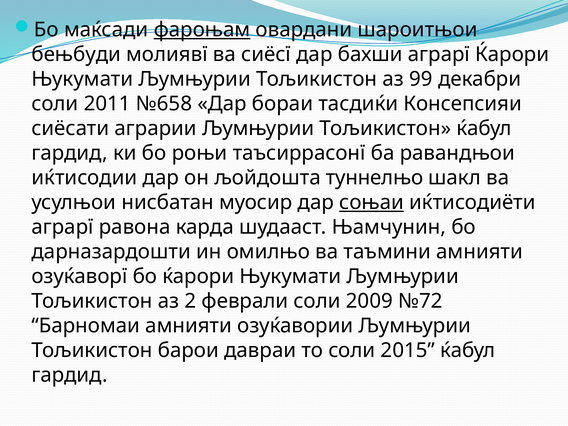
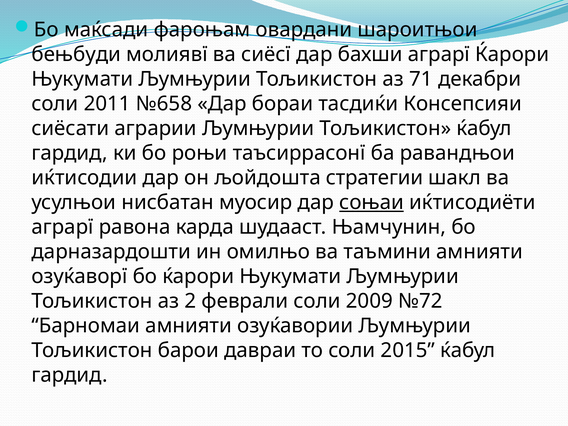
фароњам underline: present -> none
99: 99 -> 71
туннелњо: туннелњо -> стратегии
